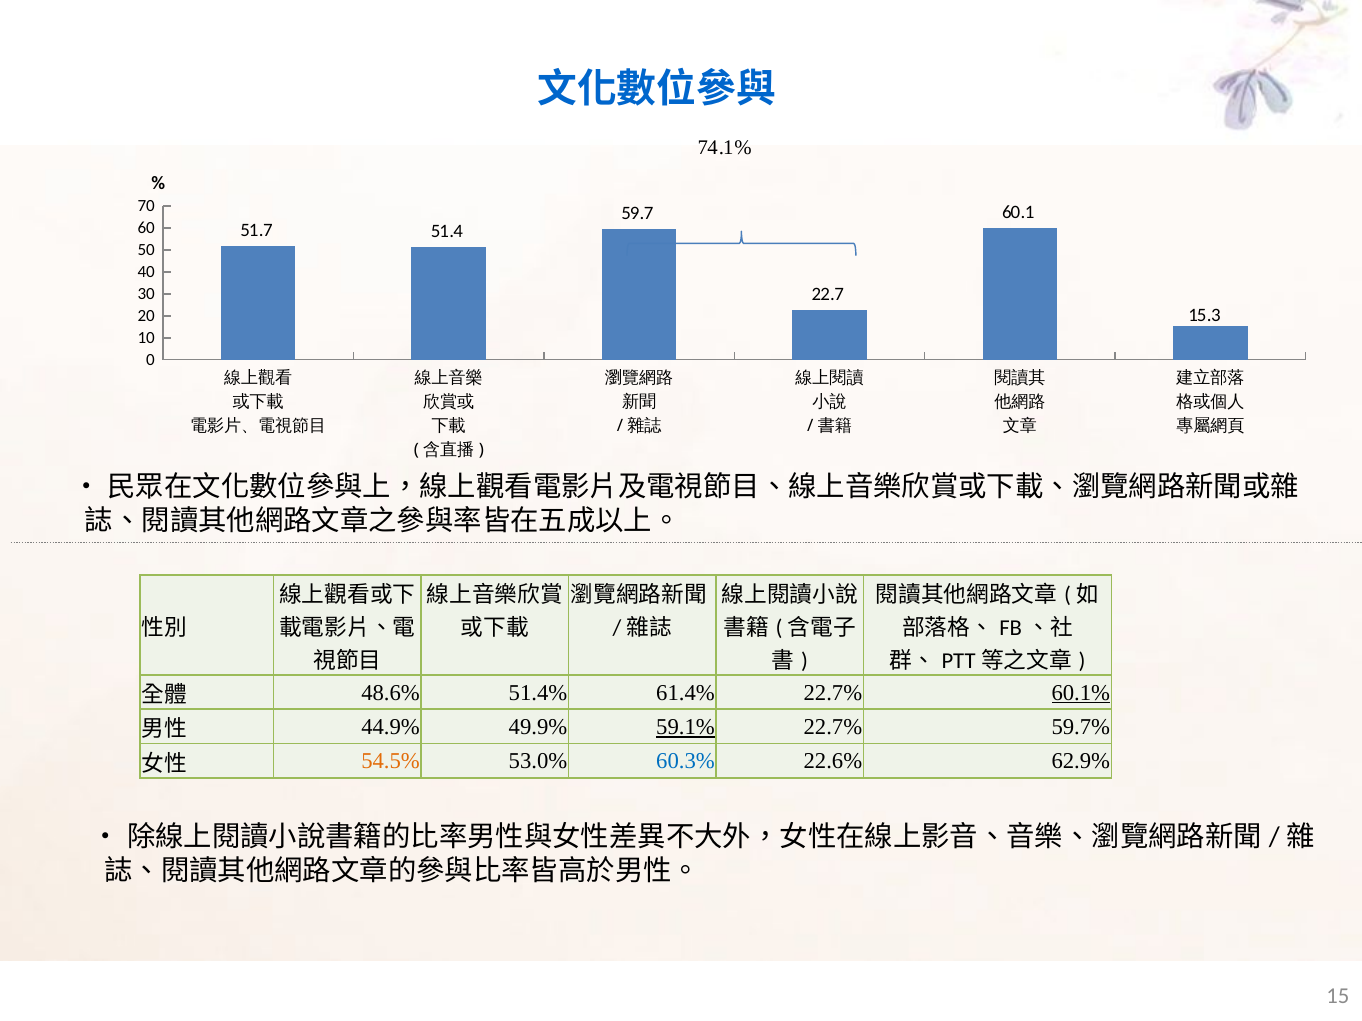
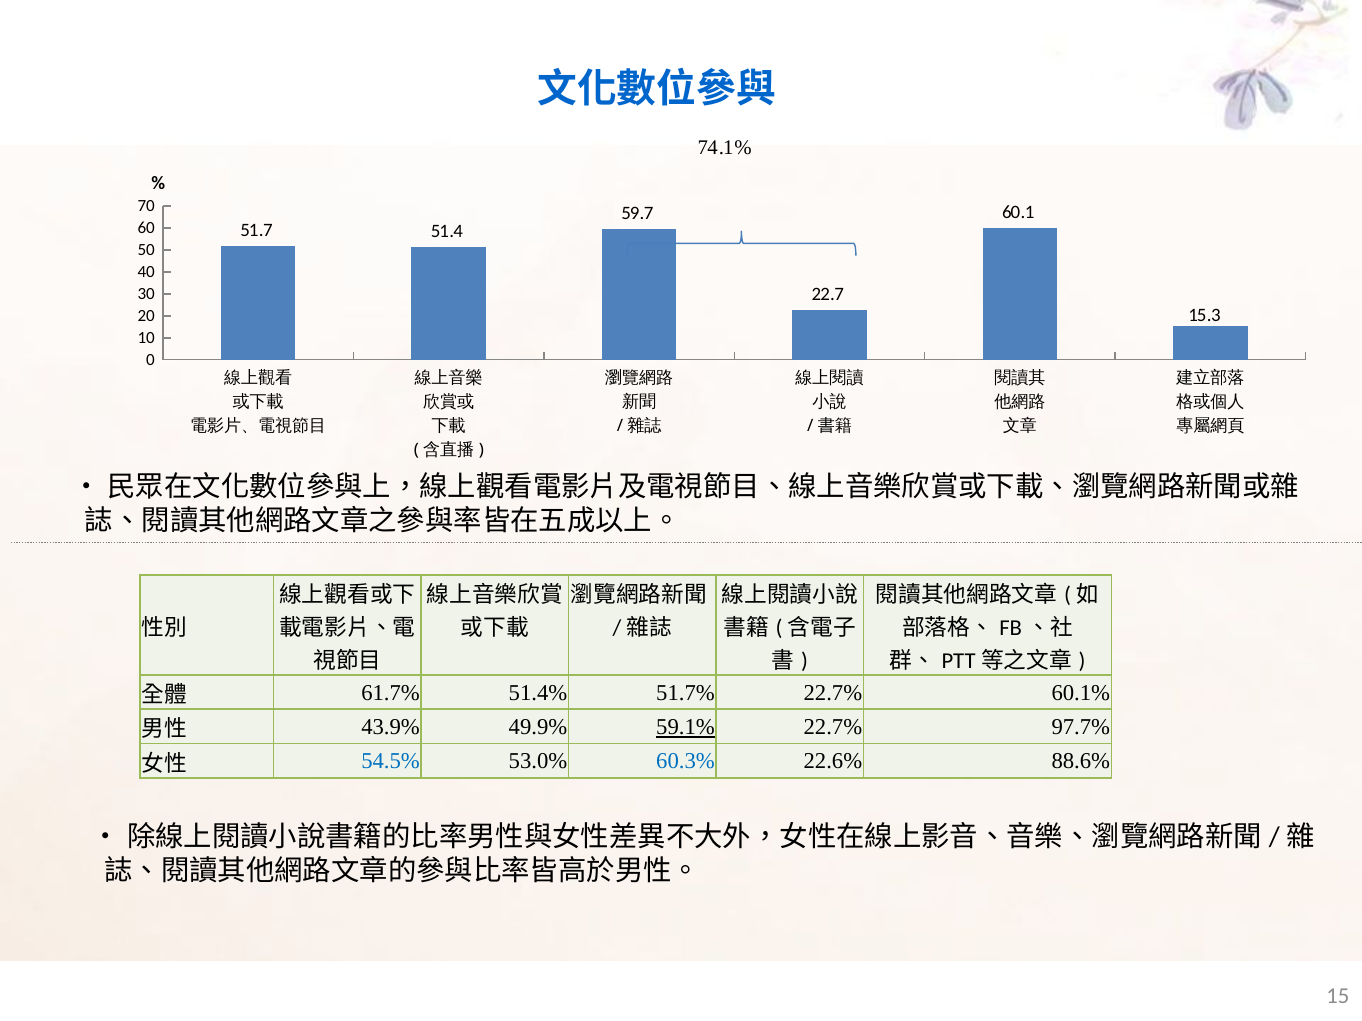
48.6%: 48.6% -> 61.7%
61.4%: 61.4% -> 51.7%
60.1% underline: present -> none
44.9%: 44.9% -> 43.9%
59.7%: 59.7% -> 97.7%
54.5% colour: orange -> blue
62.9%: 62.9% -> 88.6%
